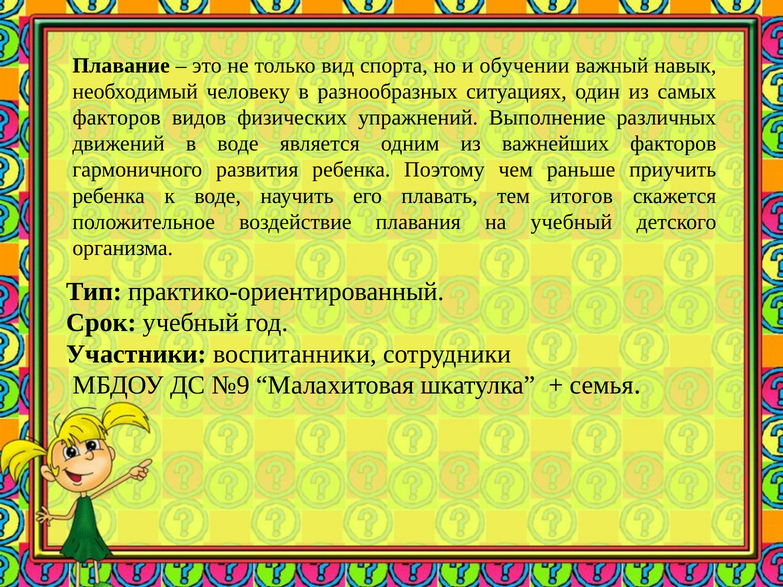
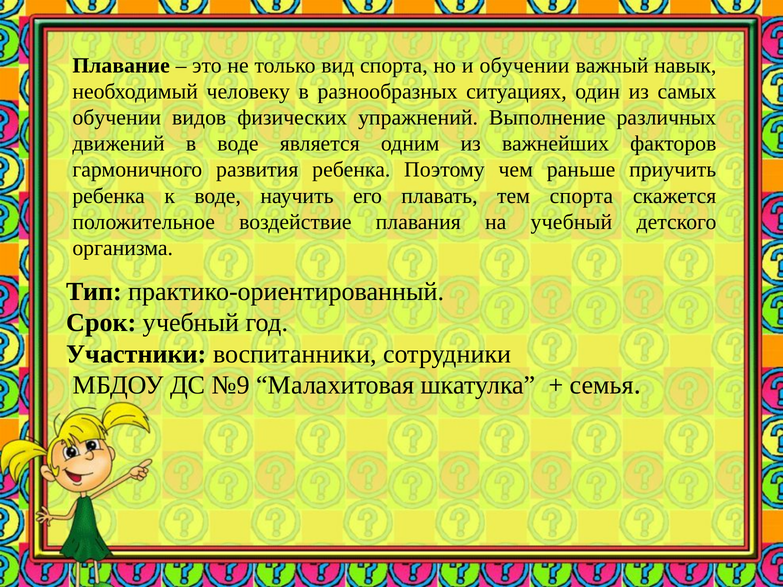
факторов at (117, 118): факторов -> обучении
тем итогов: итогов -> спорта
